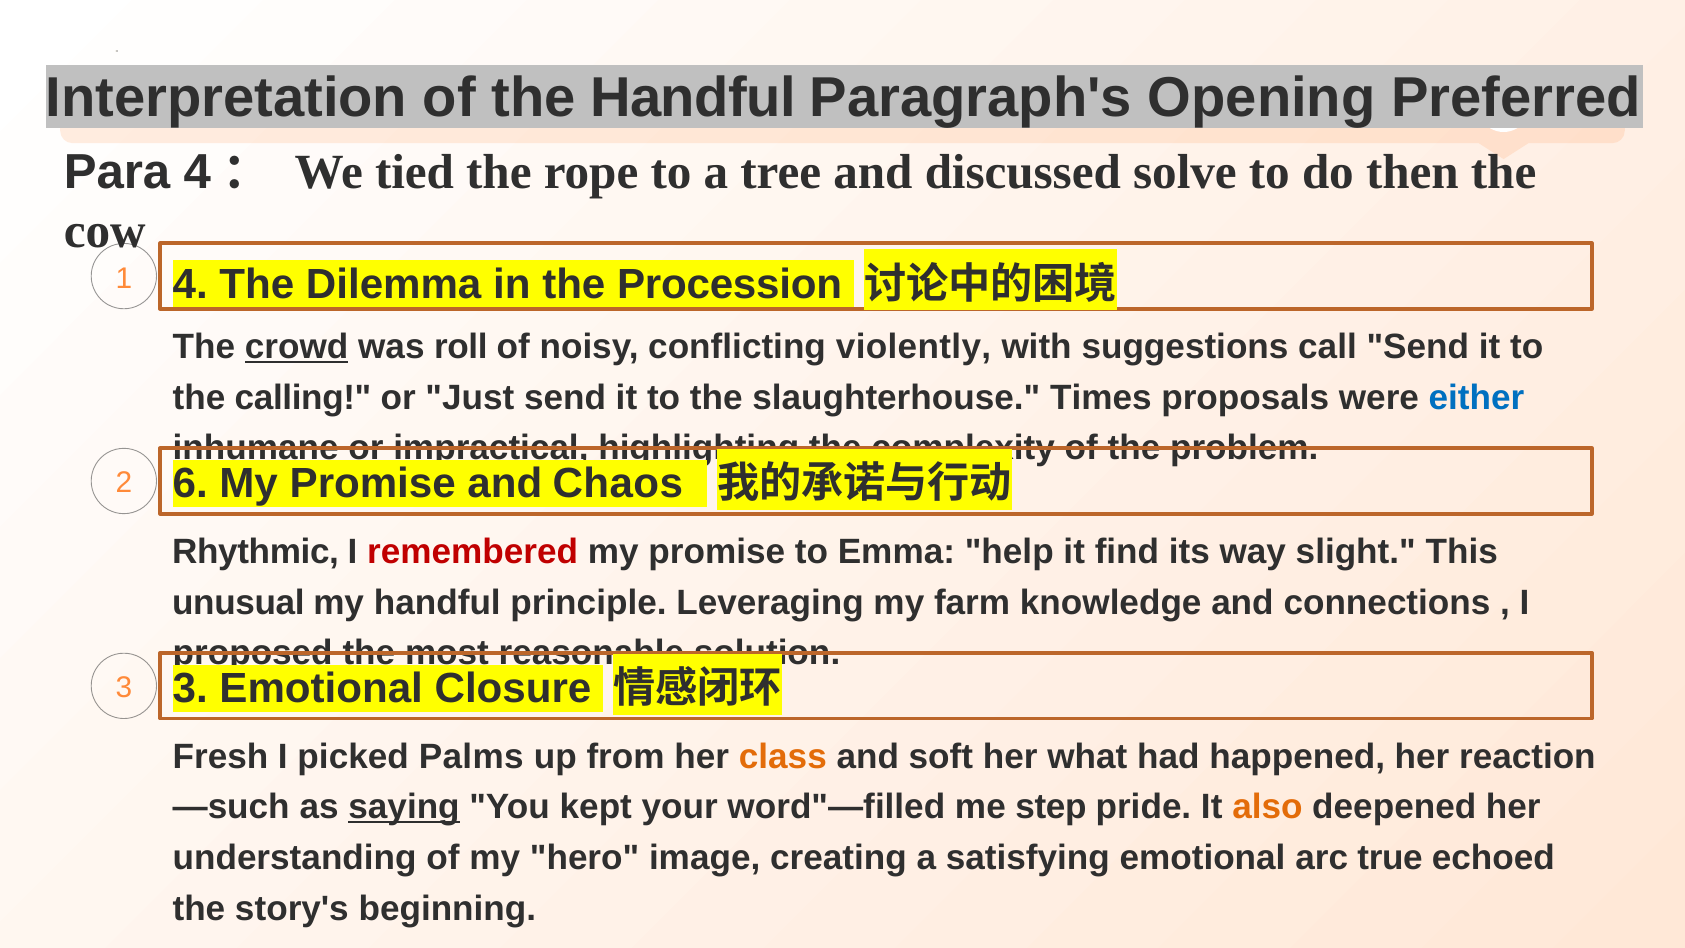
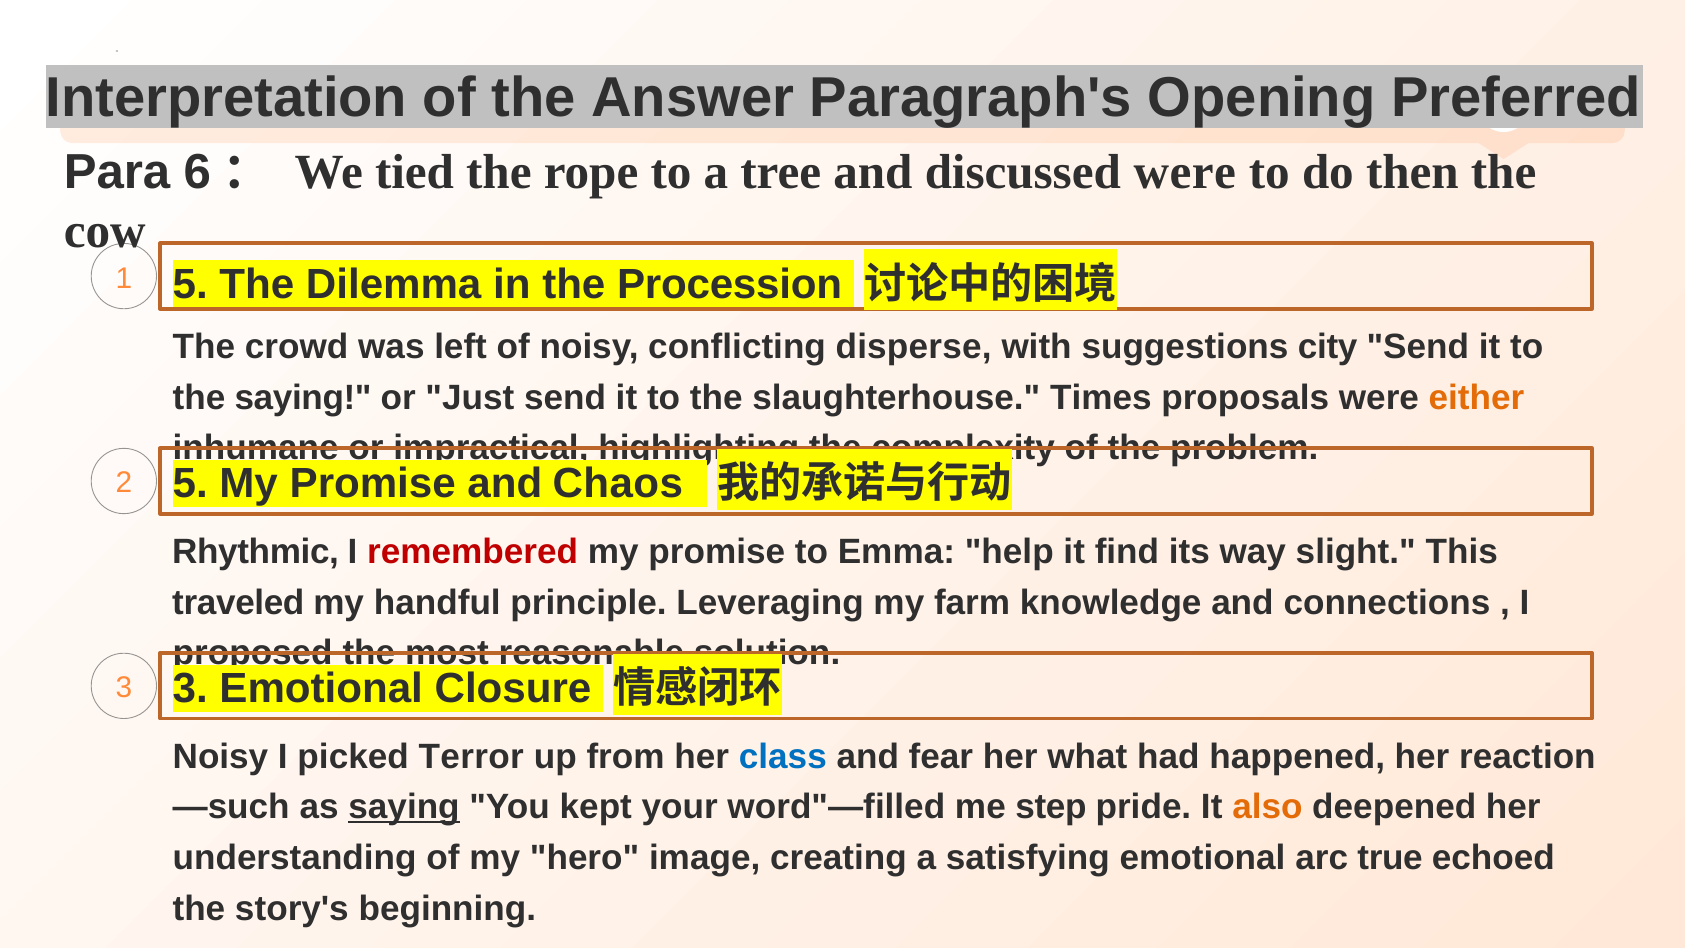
the Handful: Handful -> Answer
Para 4: 4 -> 6
discussed solve: solve -> were
1 4: 4 -> 5
crowd underline: present -> none
roll: roll -> left
violently: violently -> disperse
call: call -> city
the calling: calling -> saying
either colour: blue -> orange
2 6: 6 -> 5
unusual: unusual -> traveled
Fresh at (220, 757): Fresh -> Noisy
Palms: Palms -> Terror
class colour: orange -> blue
soft: soft -> fear
